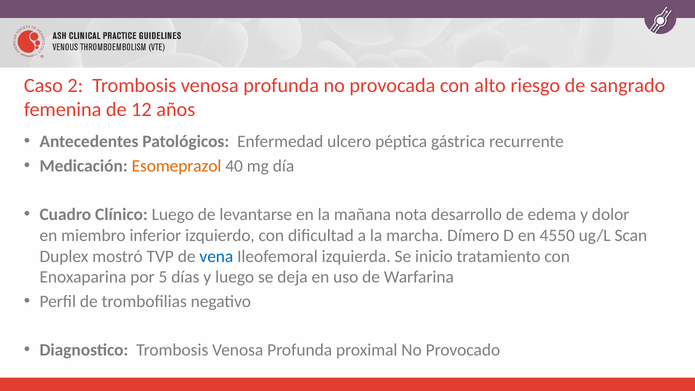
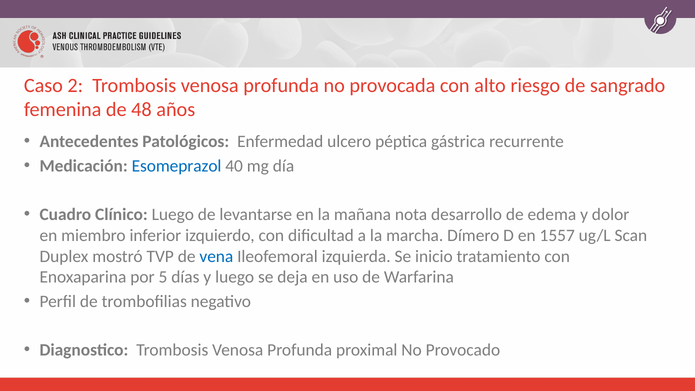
12: 12 -> 48
Esomeprazol colour: orange -> blue
4550: 4550 -> 1557
